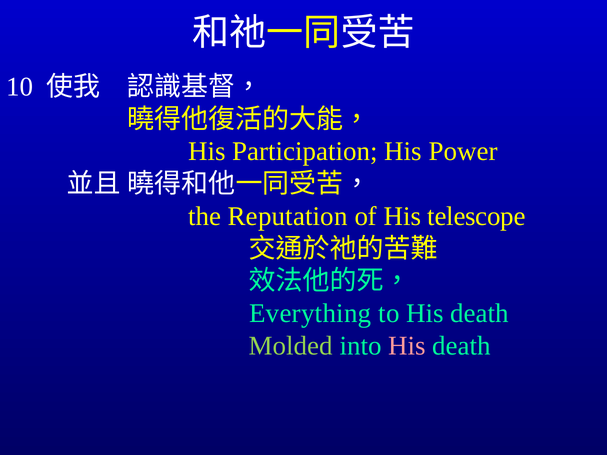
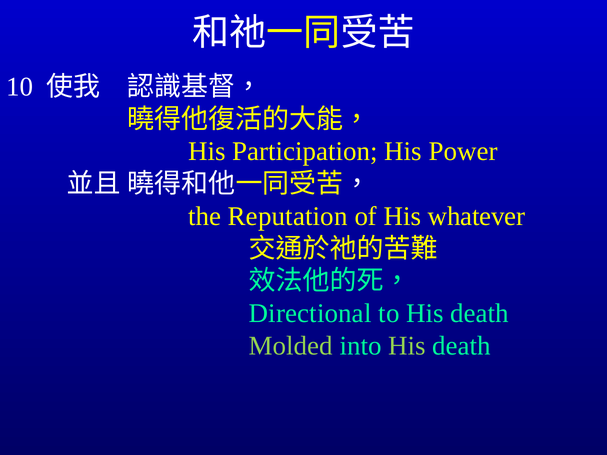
telescope: telescope -> whatever
Everything: Everything -> Directional
His at (407, 346) colour: pink -> light green
